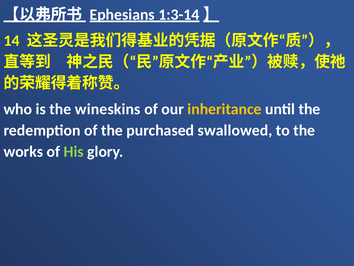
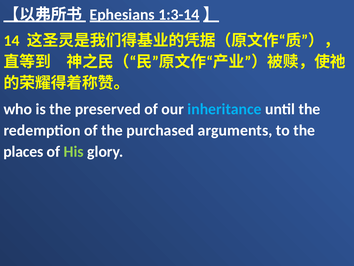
wineskins: wineskins -> preserved
inheritance colour: yellow -> light blue
swallowed: swallowed -> arguments
works: works -> places
